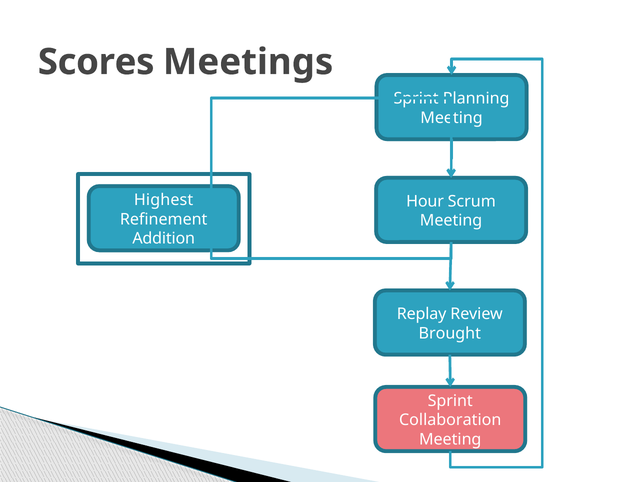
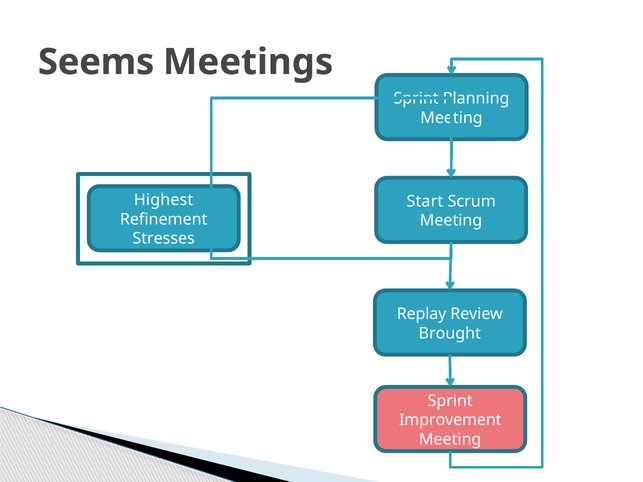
Scores: Scores -> Seems
Hour: Hour -> Start
Addition: Addition -> Stresses
Collaboration: Collaboration -> Improvement
